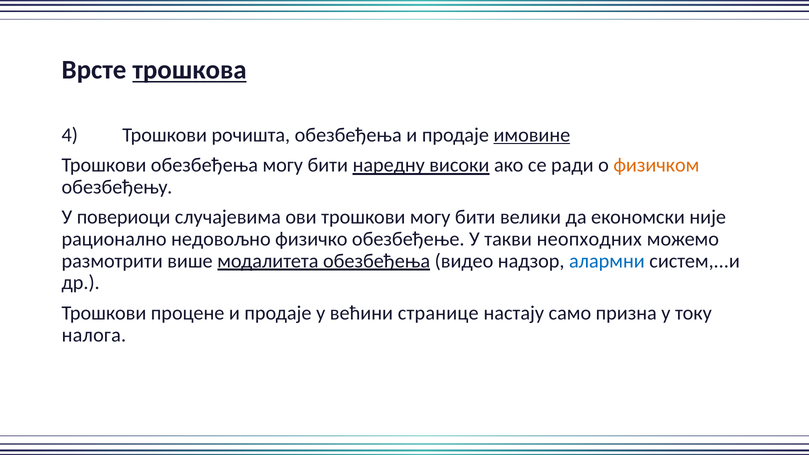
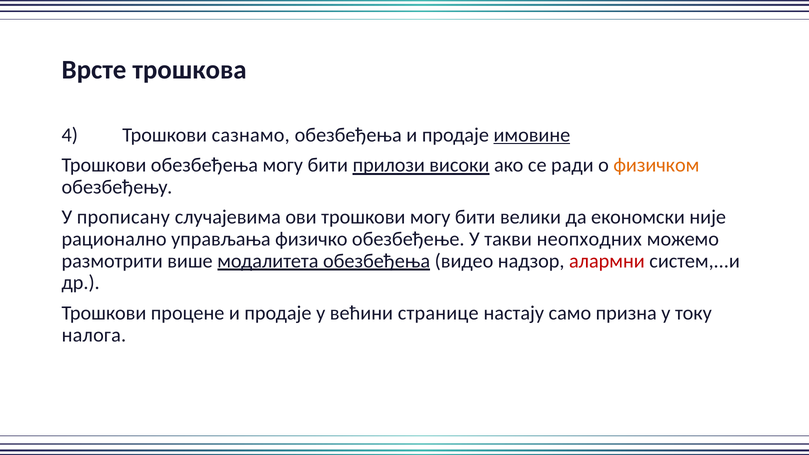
трошкова underline: present -> none
рочишта: рочишта -> сазнамо
наредну: наредну -> прилози
повериоци: повериоци -> прописану
недовољно: недовољно -> управљања
алармни colour: blue -> red
